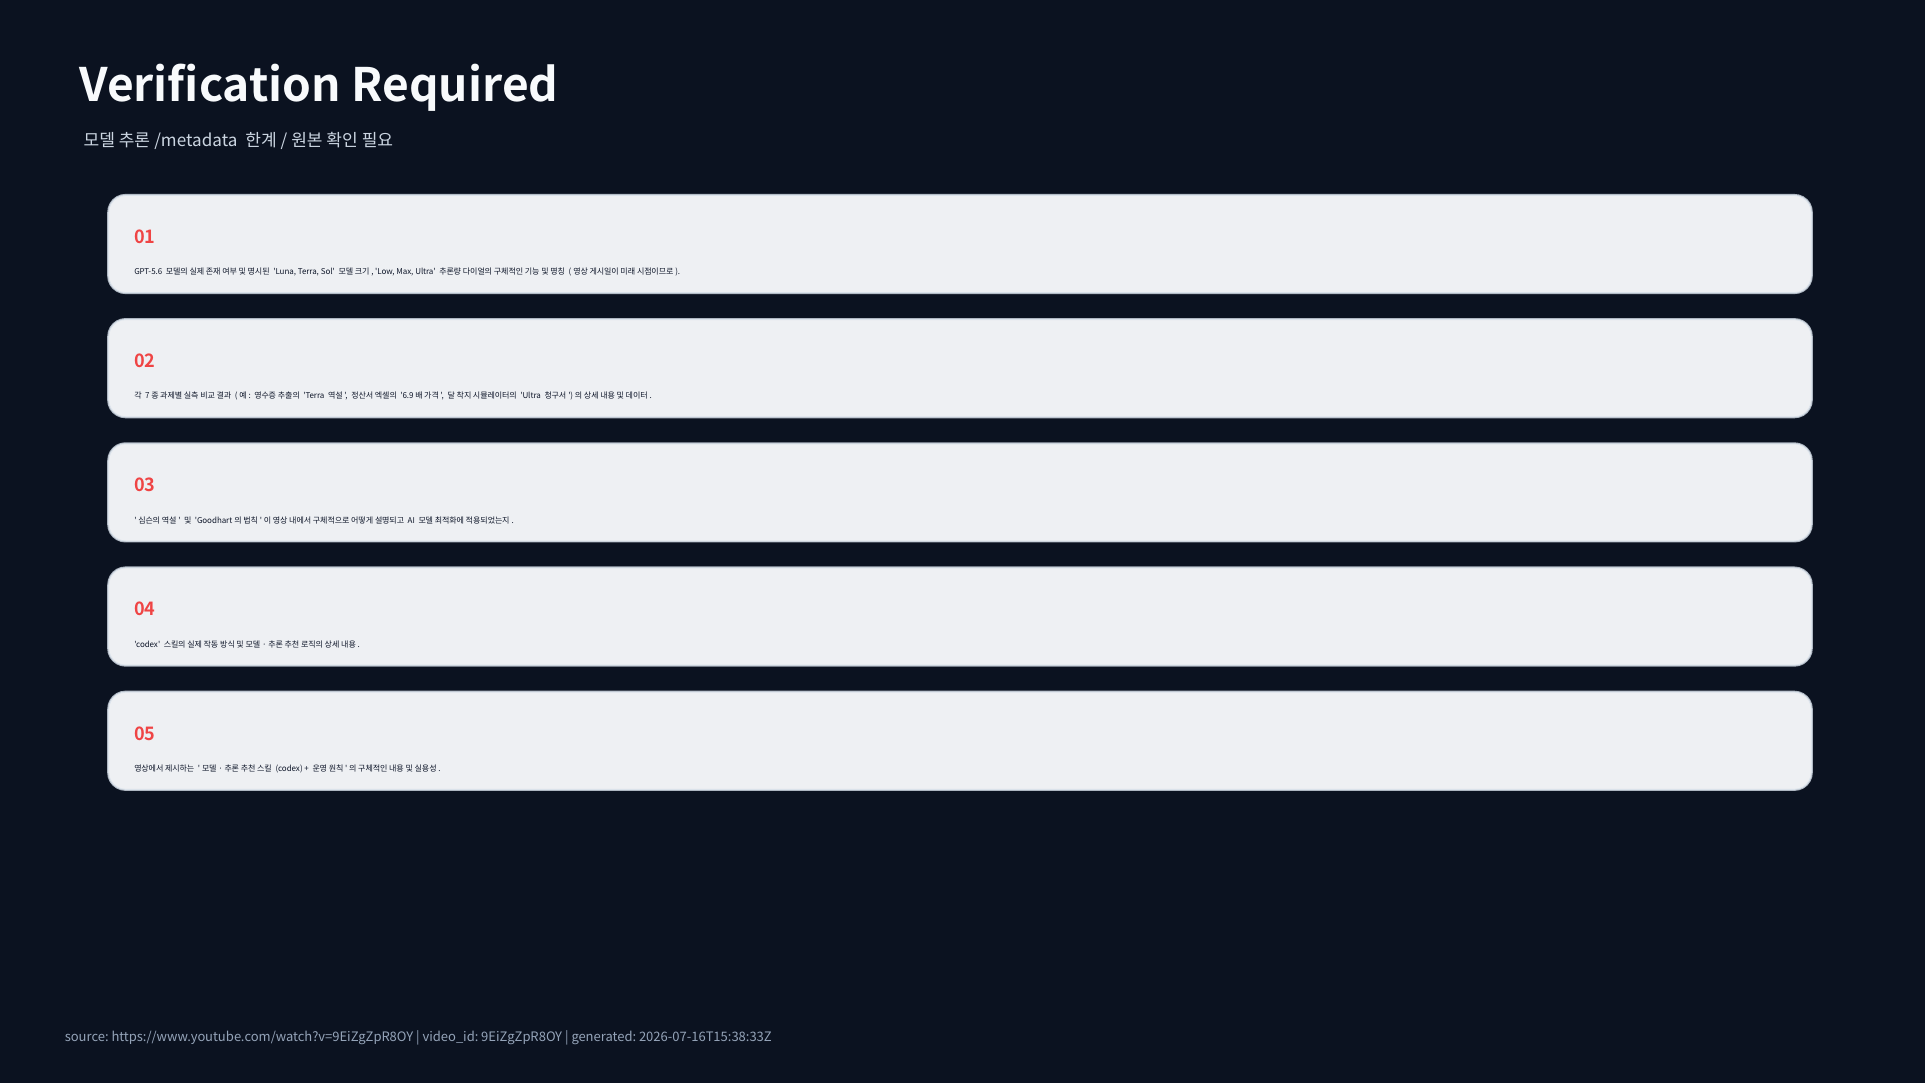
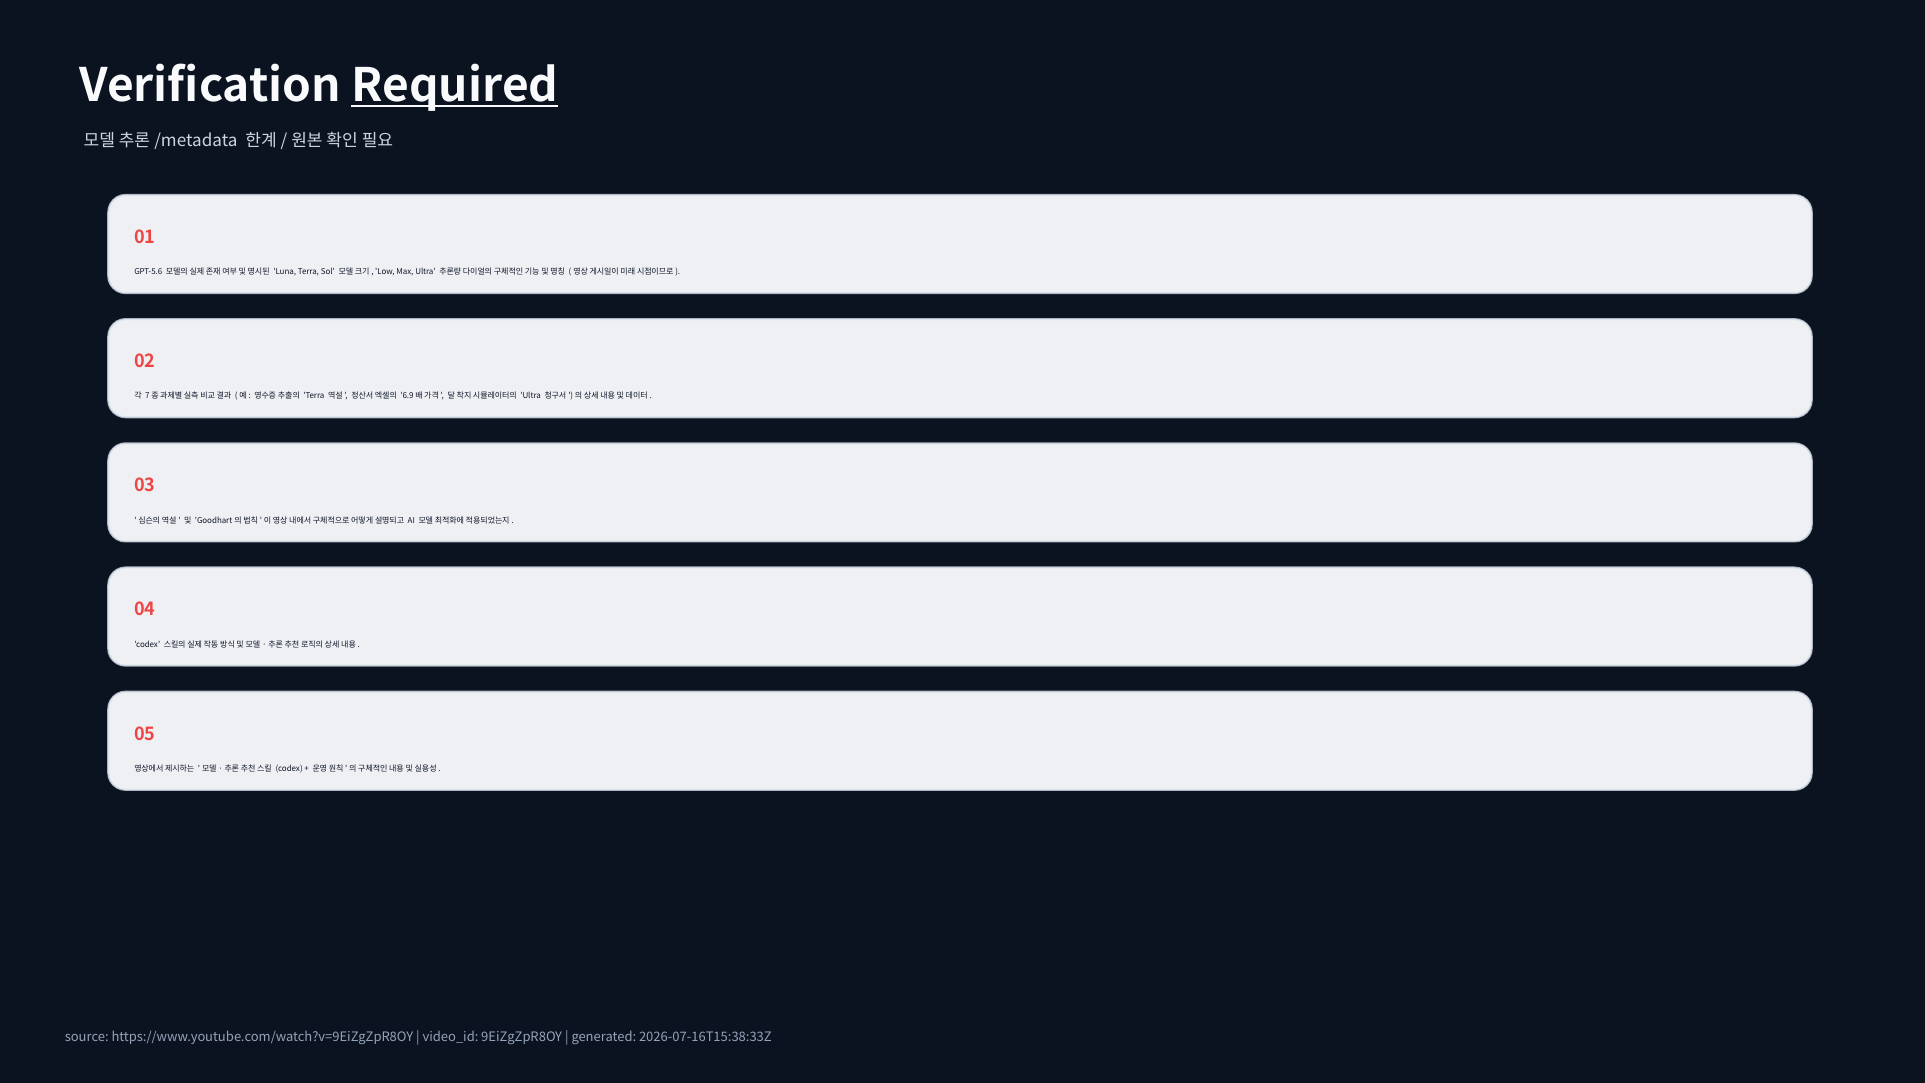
Required underline: none -> present
